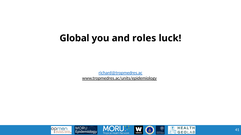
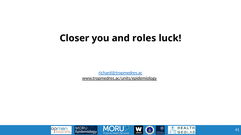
Global: Global -> Closer
